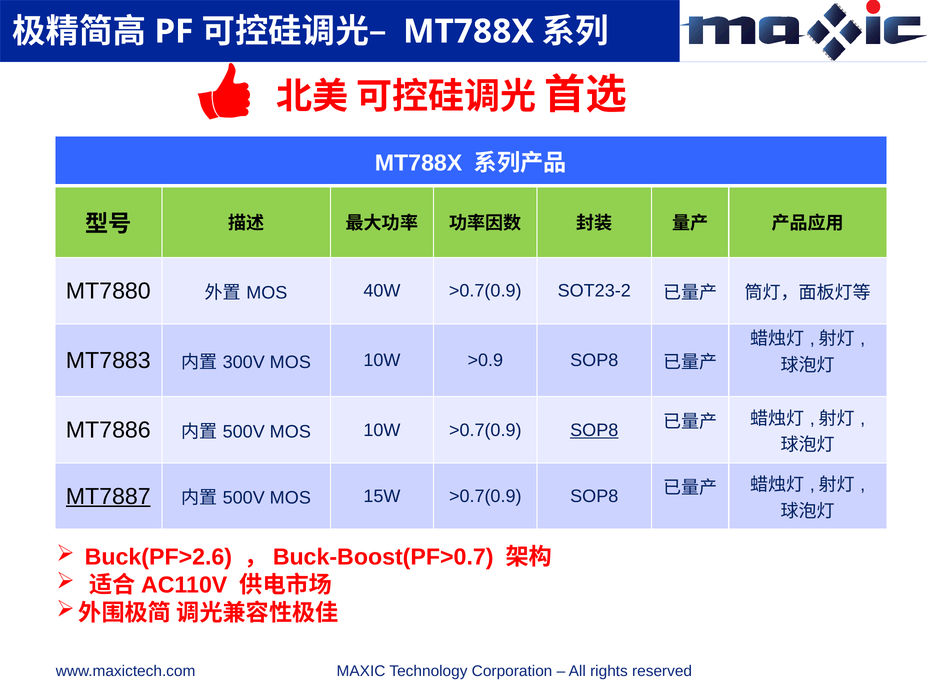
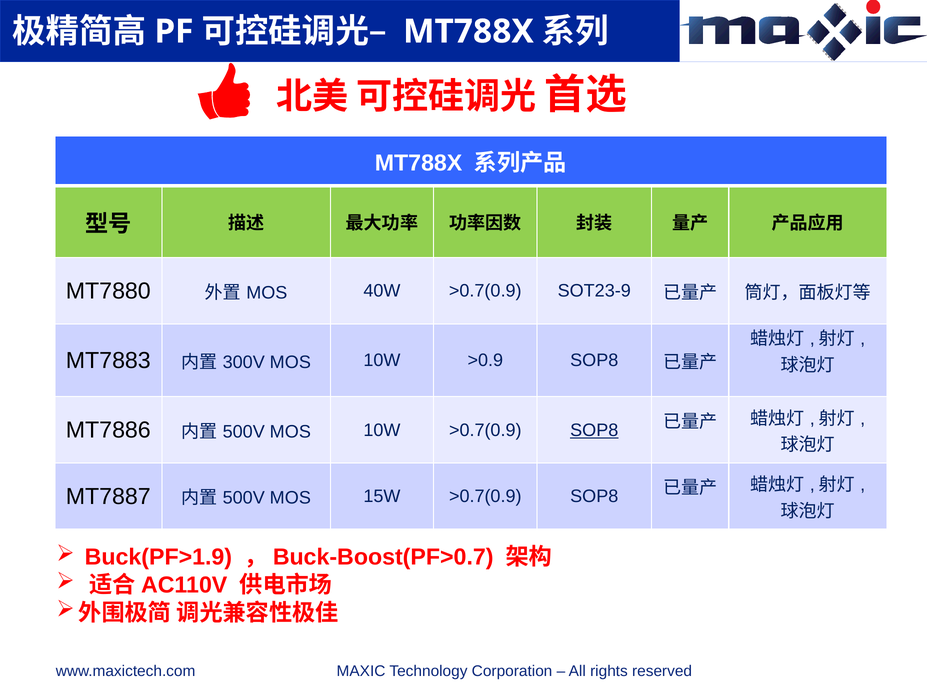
SOT23-2: SOT23-2 -> SOT23-9
MT7887 underline: present -> none
Buck(PF>2.6: Buck(PF>2.6 -> Buck(PF>1.9
